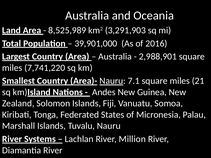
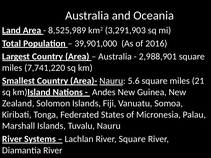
7.1: 7.1 -> 5.6
River Million: Million -> Square
